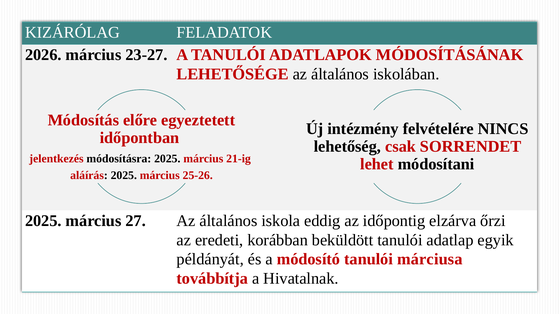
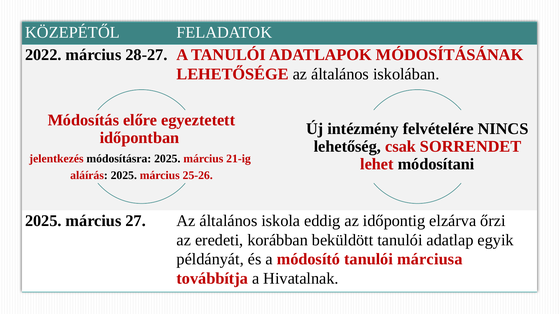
KIZÁRÓLAG: KIZÁRÓLAG -> KÖZEPÉTŐL
2026: 2026 -> 2022
23-27: 23-27 -> 28-27
